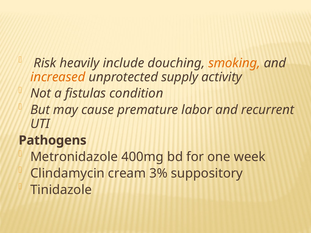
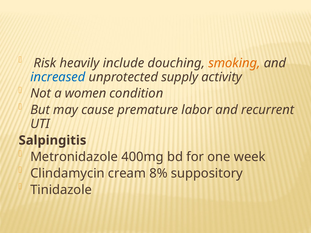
increased colour: orange -> blue
fistulas: fistulas -> women
Pathogens: Pathogens -> Salpingitis
3%: 3% -> 8%
